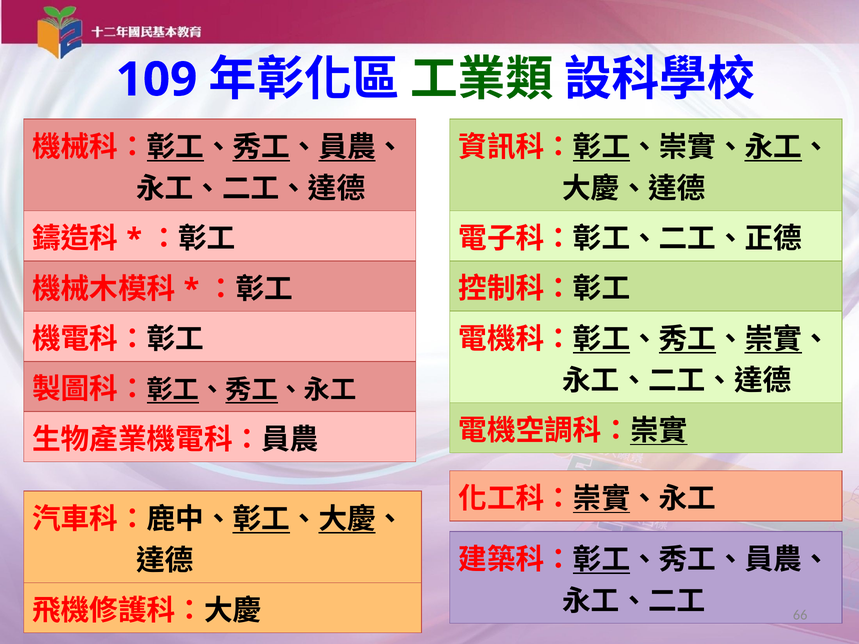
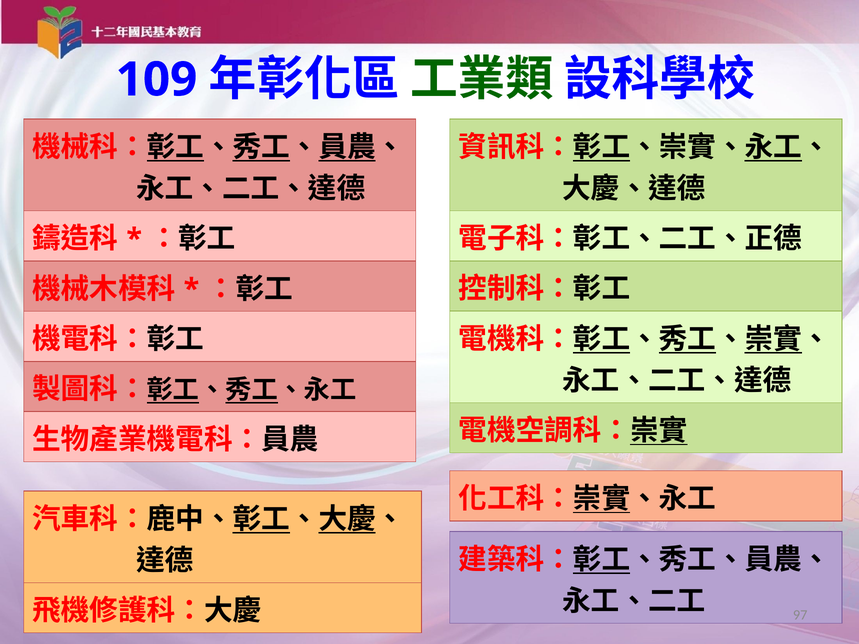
66: 66 -> 97
